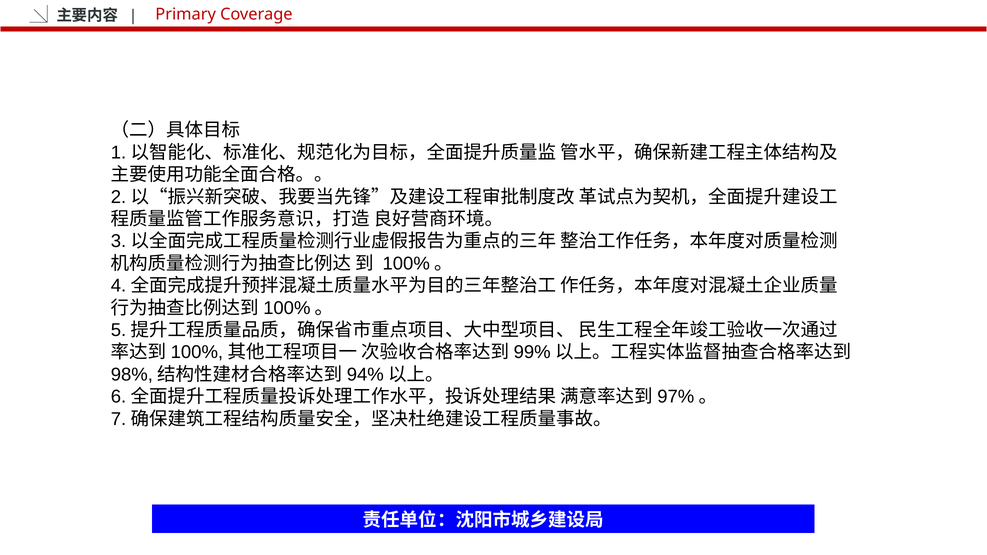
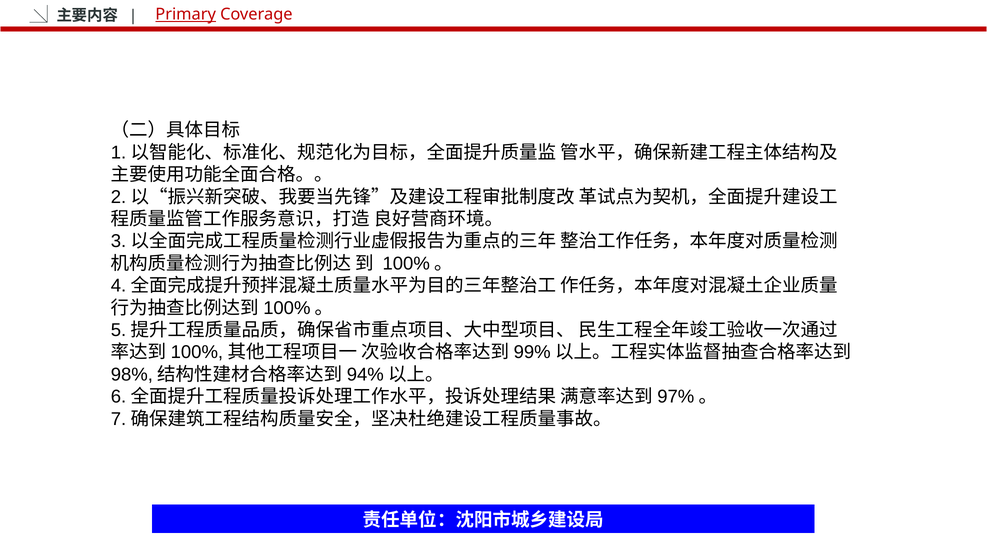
Primary underline: none -> present
